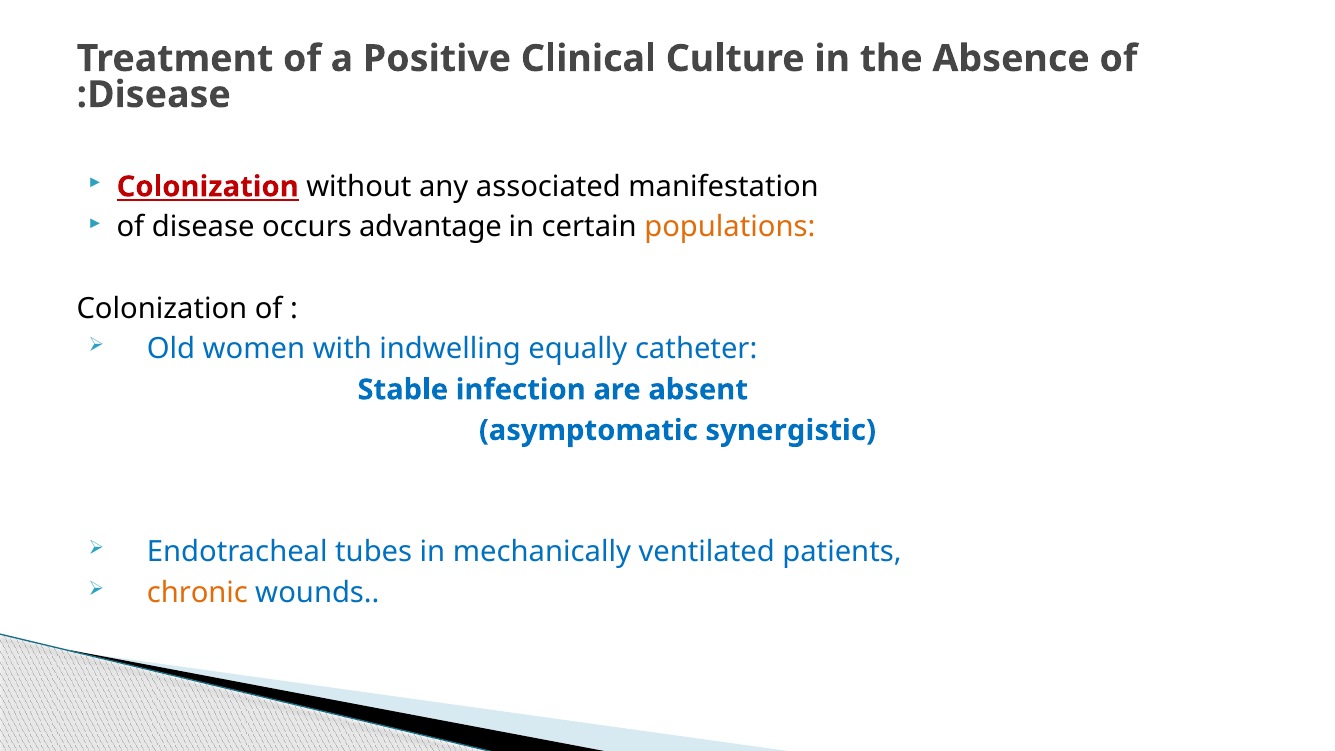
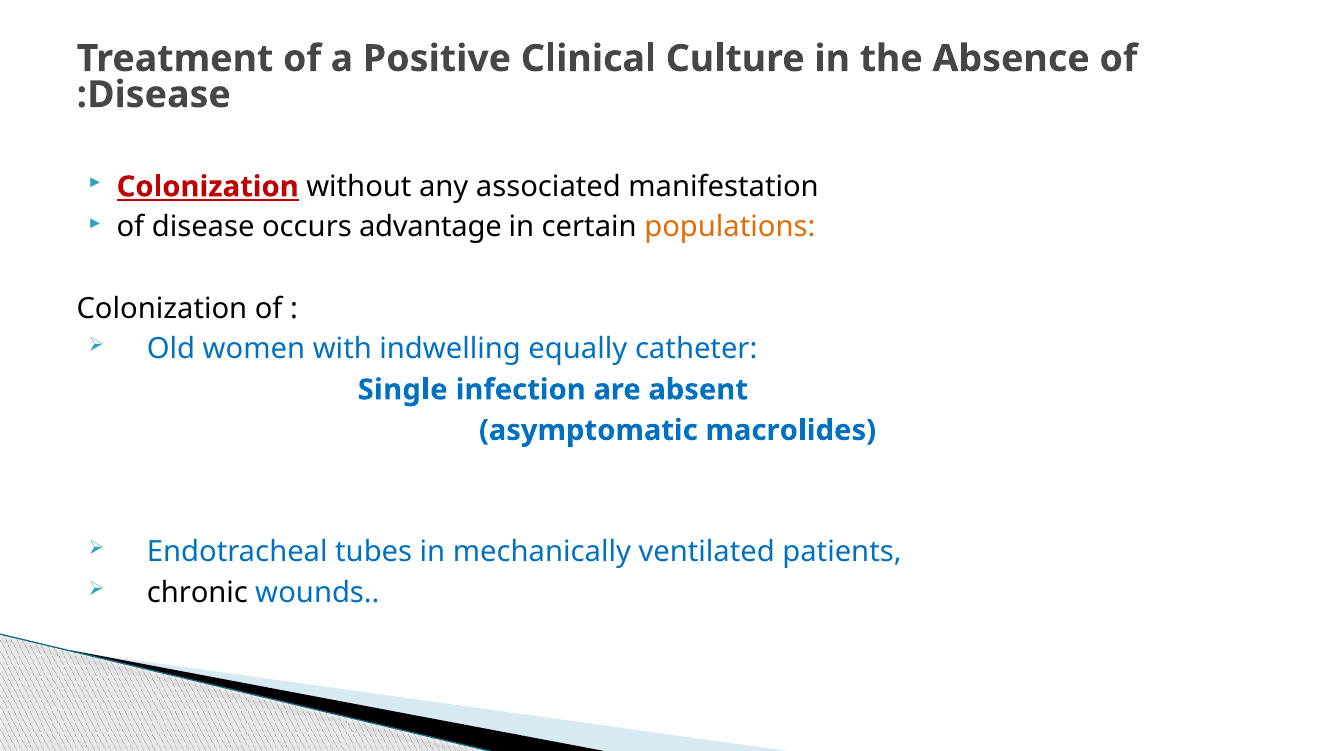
Stable: Stable -> Single
synergistic: synergistic -> macrolides
chronic colour: orange -> black
